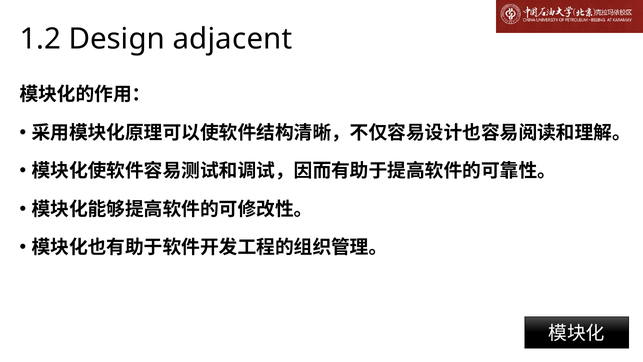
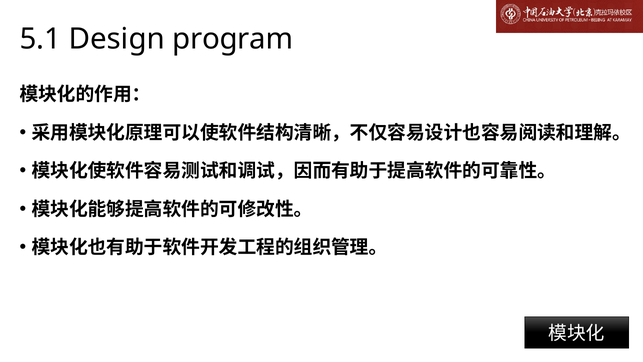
1.2: 1.2 -> 5.1
adjacent: adjacent -> program
